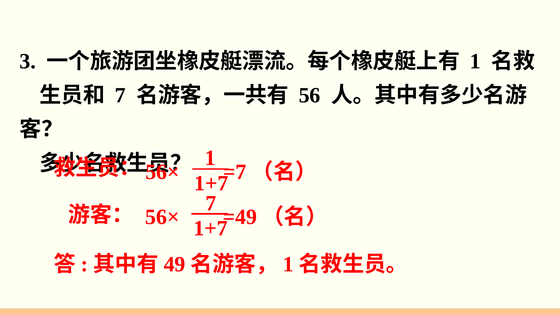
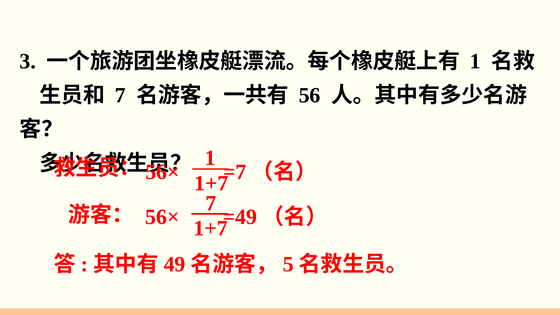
1 at (288, 264): 1 -> 5
